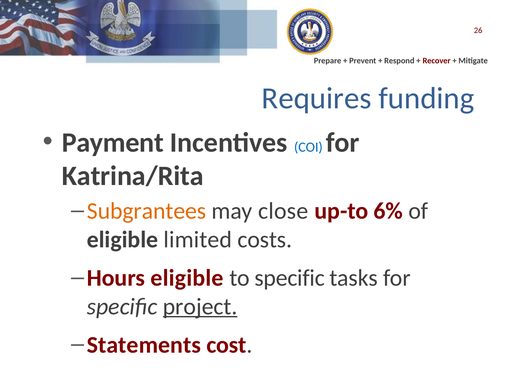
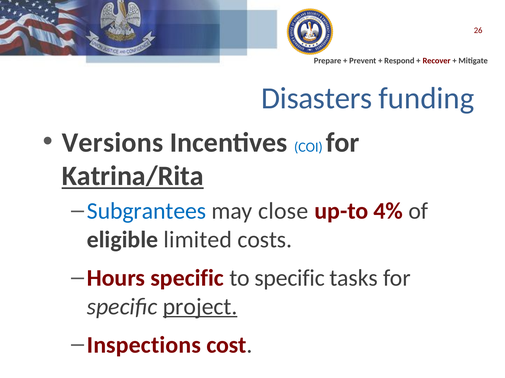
Requires: Requires -> Disasters
Payment: Payment -> Versions
Katrina/Rita underline: none -> present
Subgrantees colour: orange -> blue
6%: 6% -> 4%
Hours eligible: eligible -> specific
Statements: Statements -> Inspections
